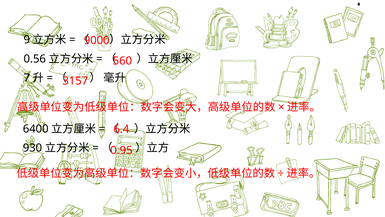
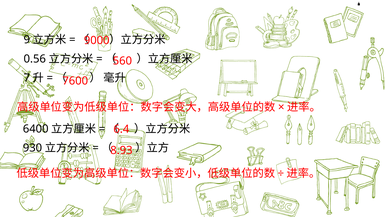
3157: 3157 -> 7600
0.95: 0.95 -> 8.93
